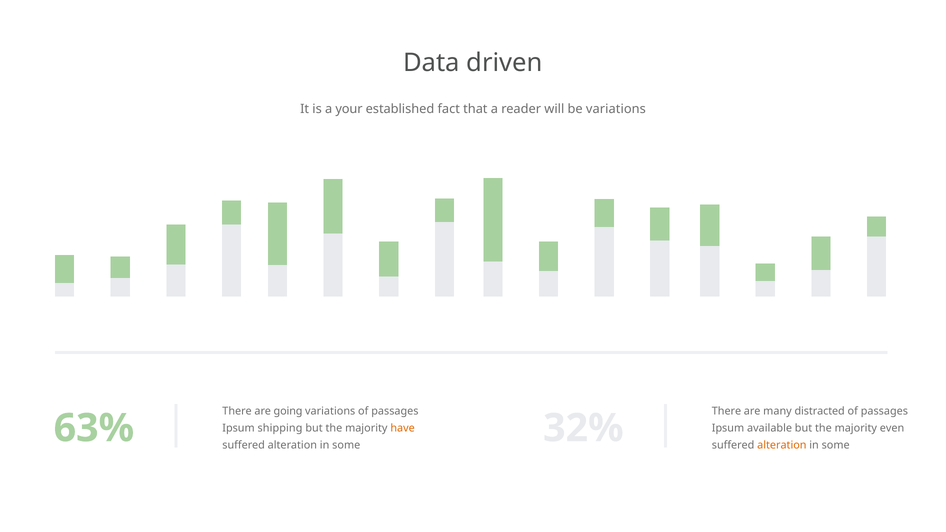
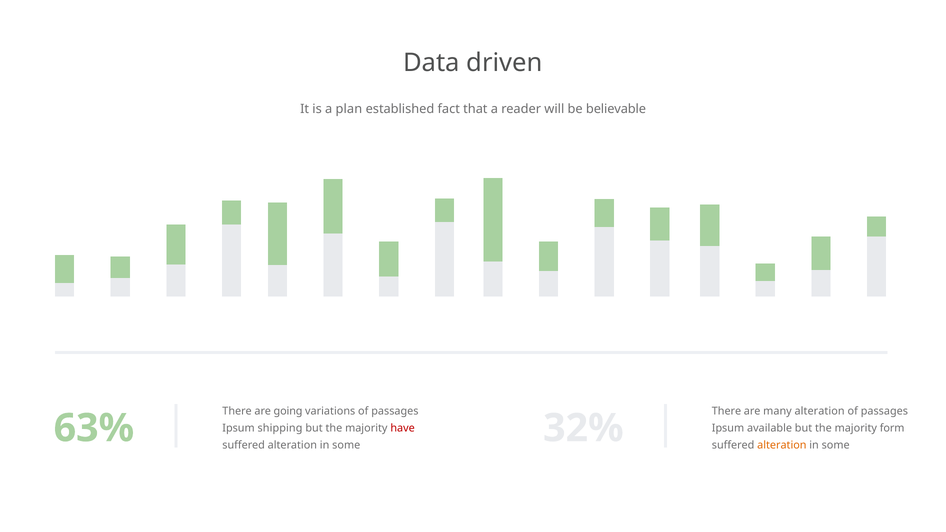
your: your -> plan
be variations: variations -> believable
many distracted: distracted -> alteration
have colour: orange -> red
even: even -> form
